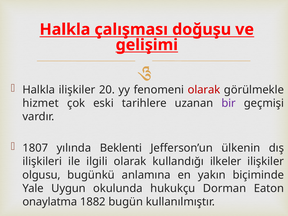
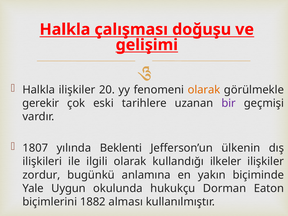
olarak at (204, 90) colour: red -> orange
hizmet: hizmet -> gerekir
olgusu: olgusu -> zordur
onaylatma: onaylatma -> biçimlerini
bugün: bugün -> alması
